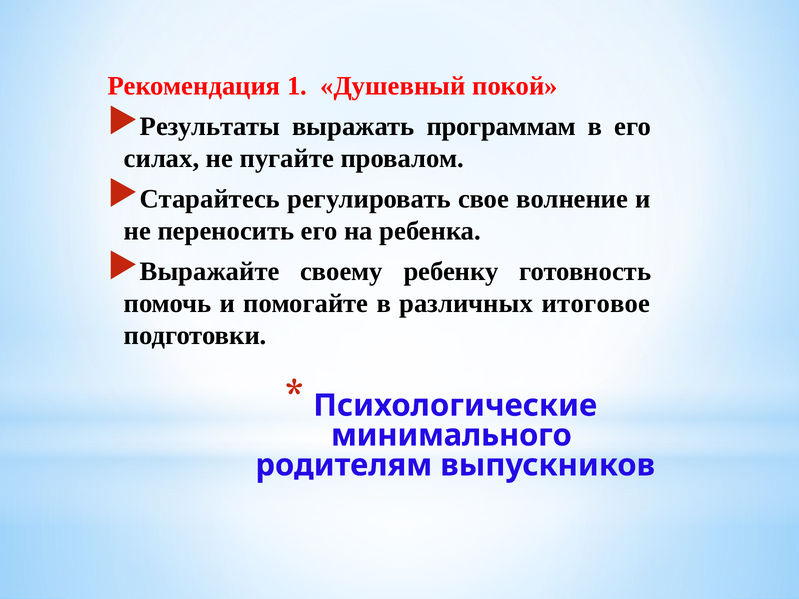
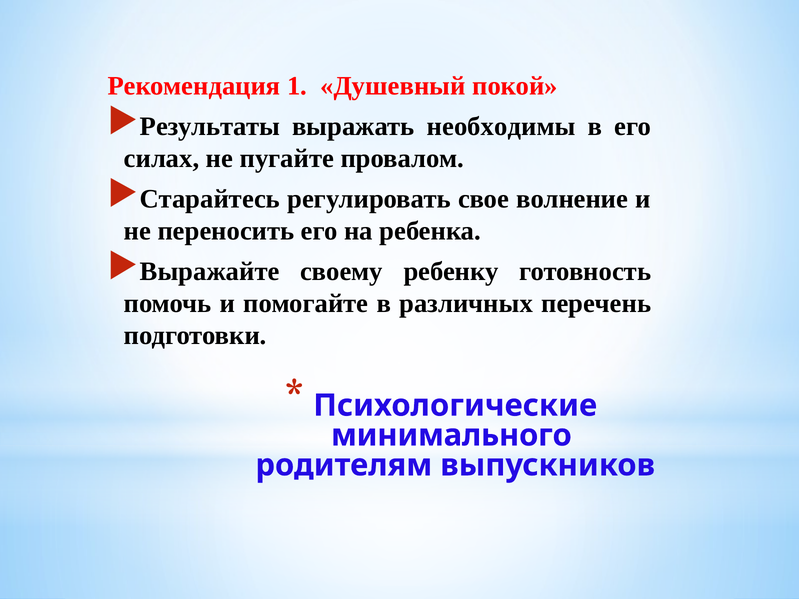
программам: программам -> необходимы
итоговое: итоговое -> перечень
